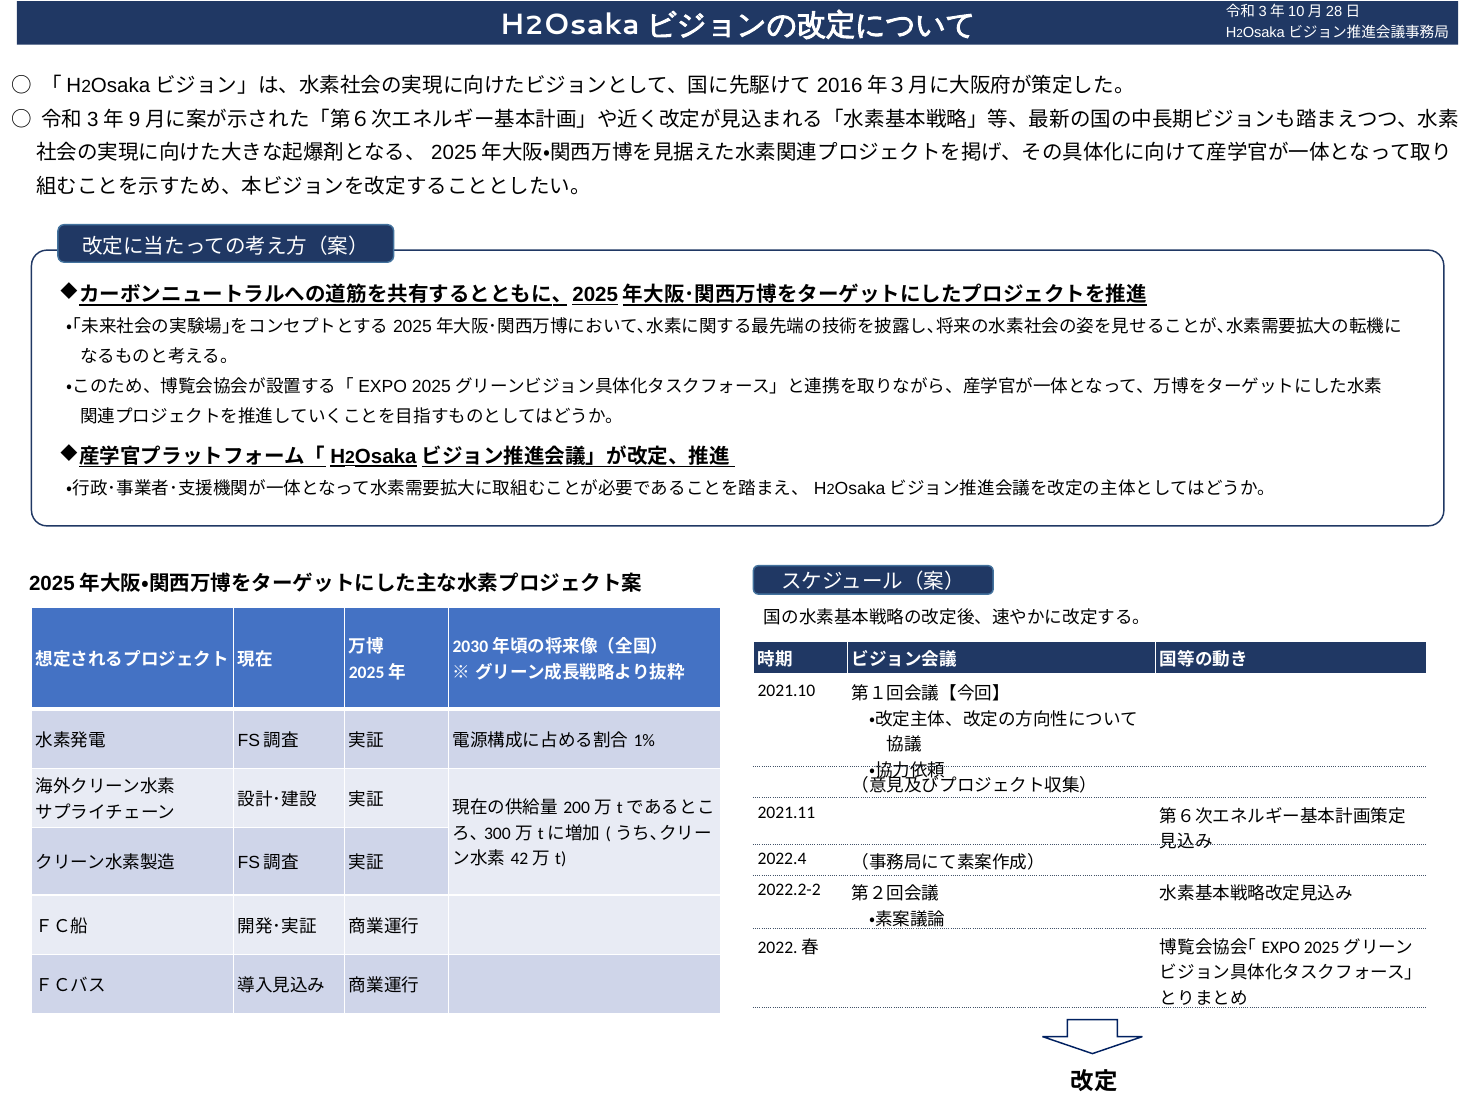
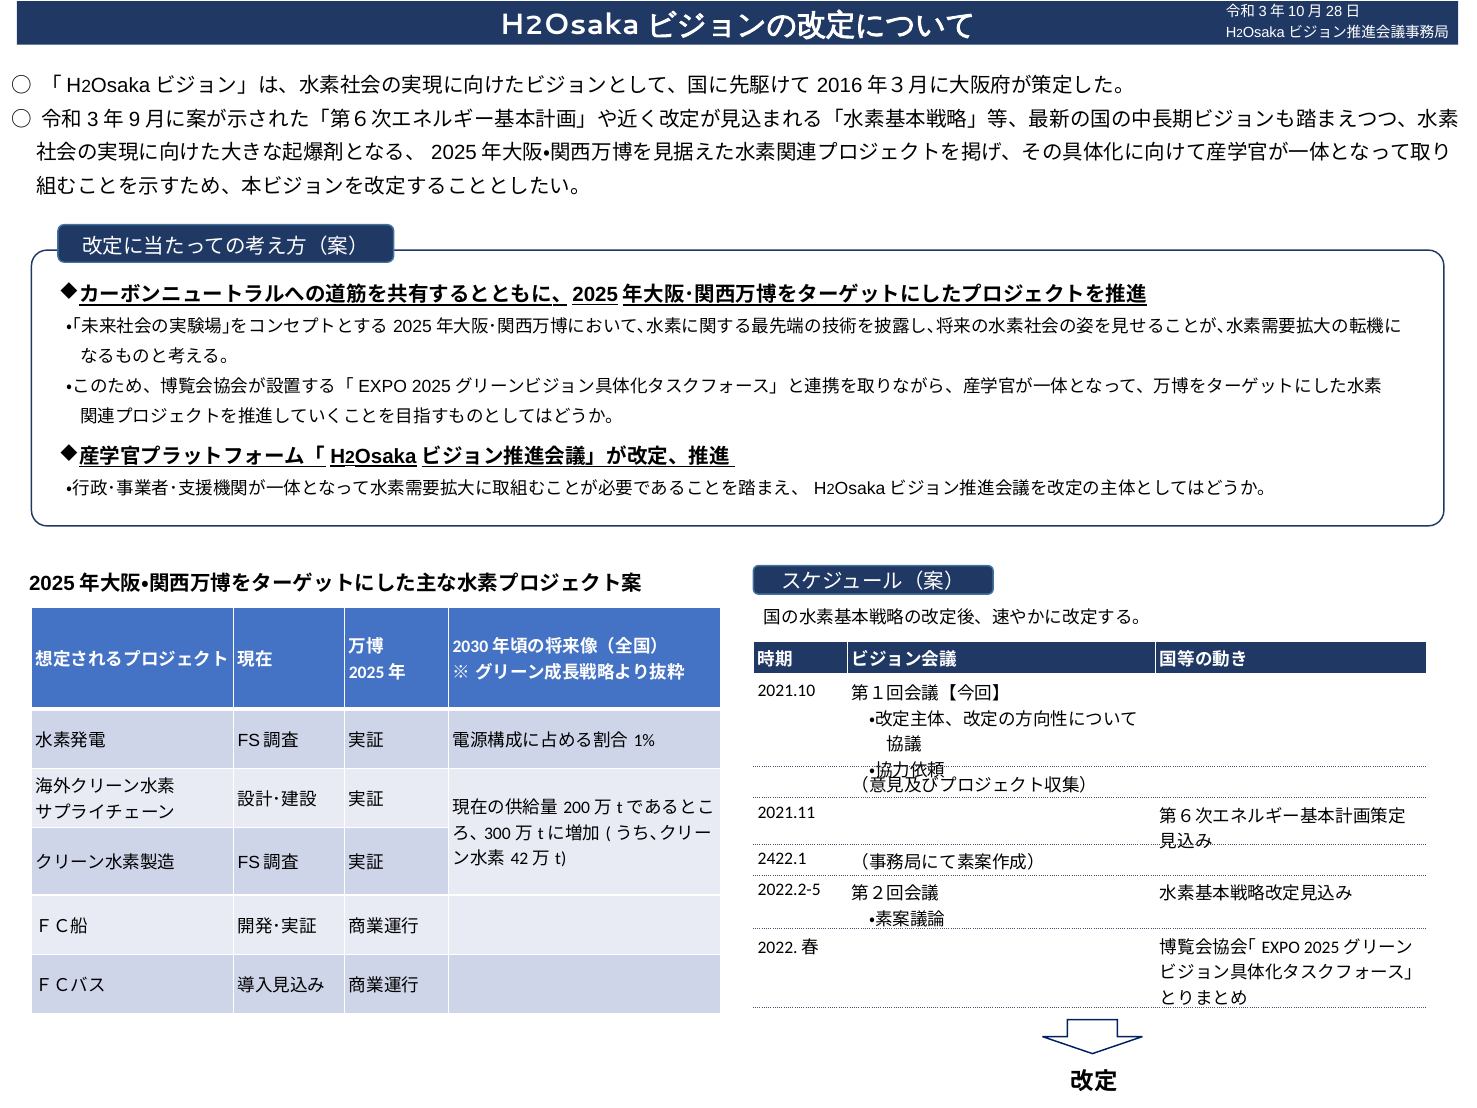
2022.4: 2022.4 -> 2422.1
2022.2-2: 2022.2-2 -> 2022.2-5
